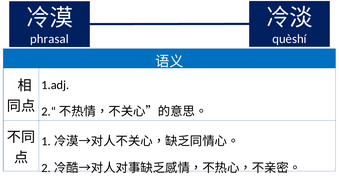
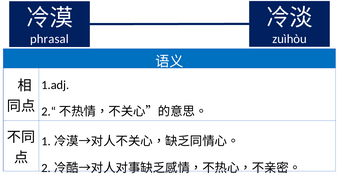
quèshí: quèshí -> zuìhòu
